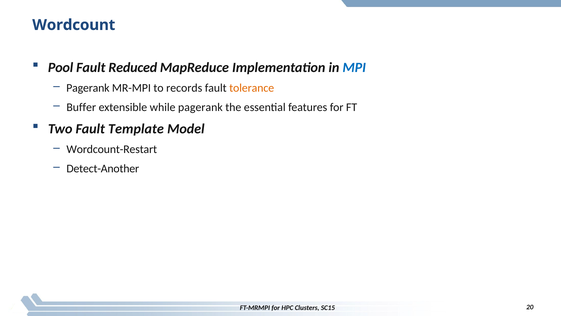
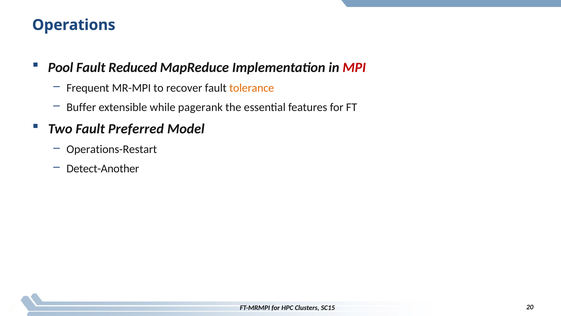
Wordcount: Wordcount -> Operations
MPI colour: blue -> red
Pagerank at (88, 88): Pagerank -> Frequent
records: records -> recover
Template: Template -> Preferred
Wordcount-Restart: Wordcount-Restart -> Operations-Restart
